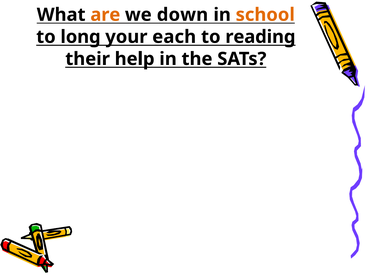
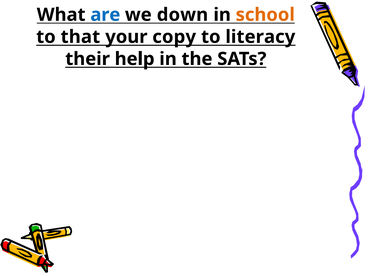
are colour: orange -> blue
long: long -> that
each: each -> copy
reading: reading -> literacy
